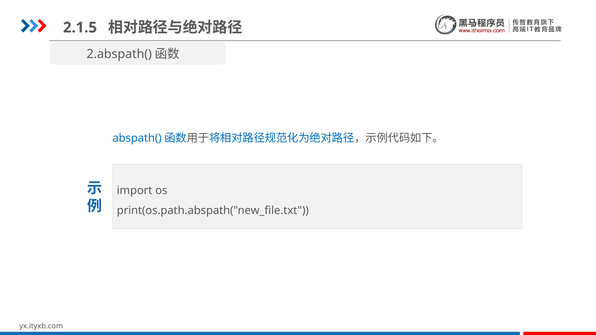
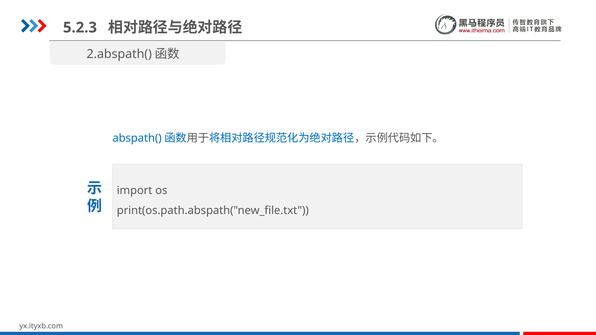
2.1.5: 2.1.5 -> 5.2.3
